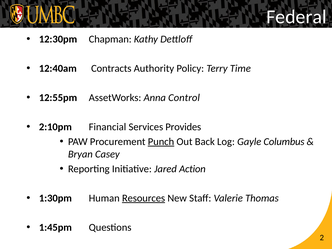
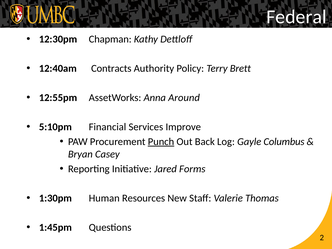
Time: Time -> Brett
Control: Control -> Around
2:10pm: 2:10pm -> 5:10pm
Provides: Provides -> Improve
Action: Action -> Forms
Resources underline: present -> none
